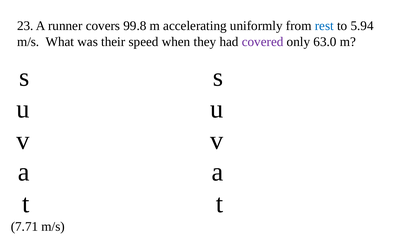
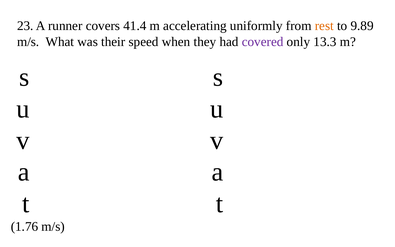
99.8: 99.8 -> 41.4
rest colour: blue -> orange
5.94: 5.94 -> 9.89
63.0: 63.0 -> 13.3
7.71: 7.71 -> 1.76
